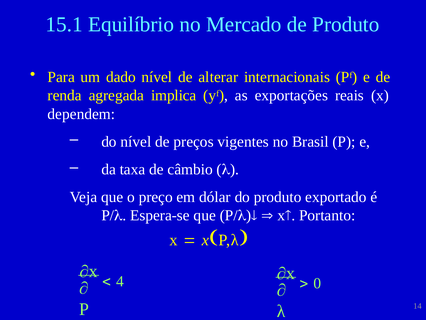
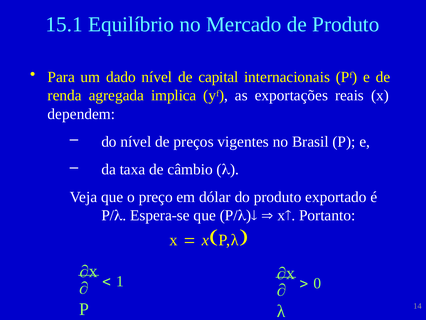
alterar: alterar -> capital
4: 4 -> 1
